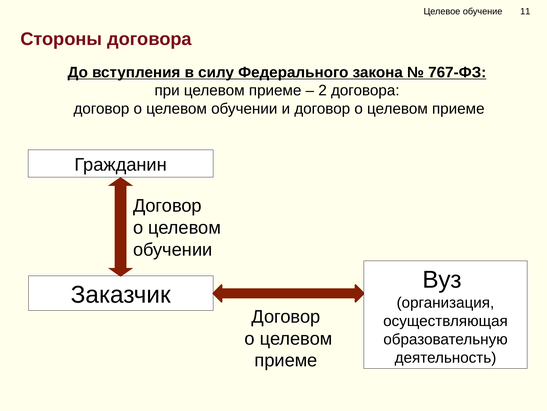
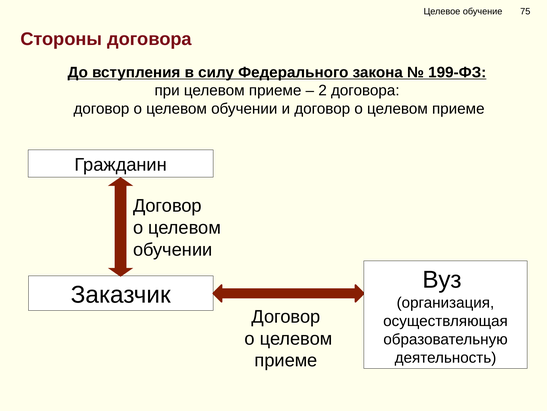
11: 11 -> 75
767-ФЗ: 767-ФЗ -> 199-ФЗ
